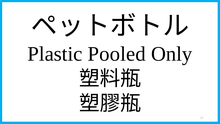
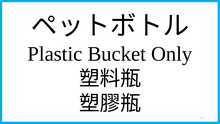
Pooled: Pooled -> Bucket
